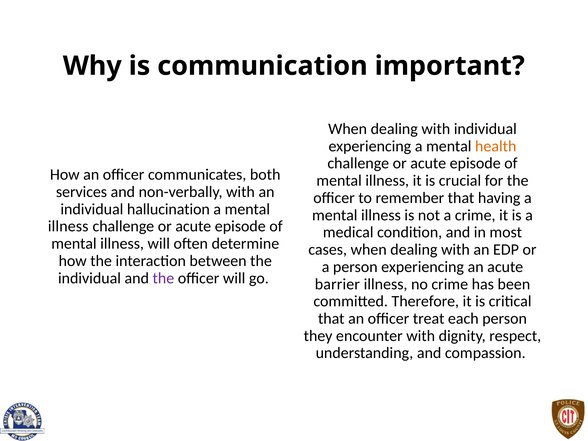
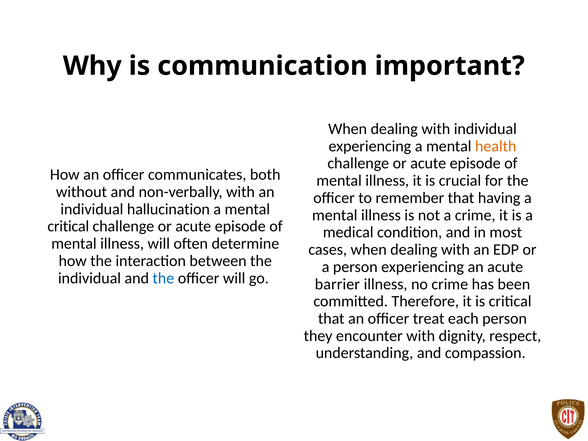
services: services -> without
illness at (68, 226): illness -> critical
the at (163, 278) colour: purple -> blue
